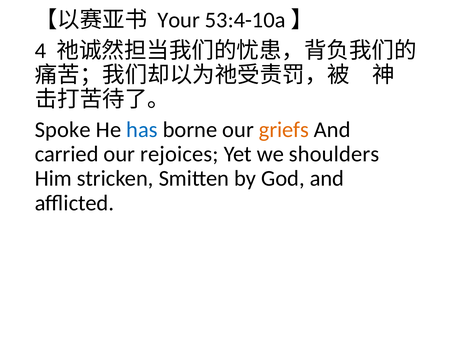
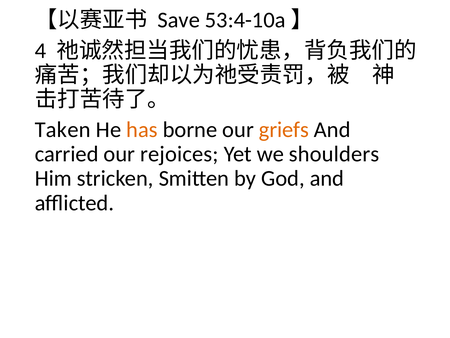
Your: Your -> Save
Spoke: Spoke -> Taken
has colour: blue -> orange
